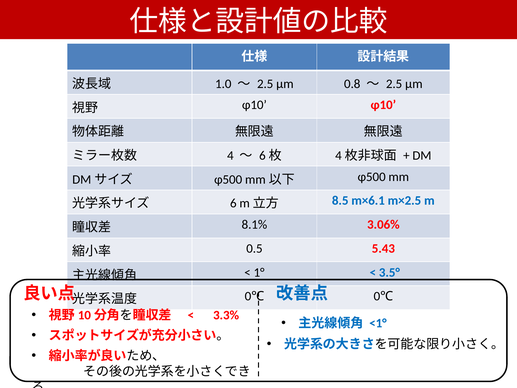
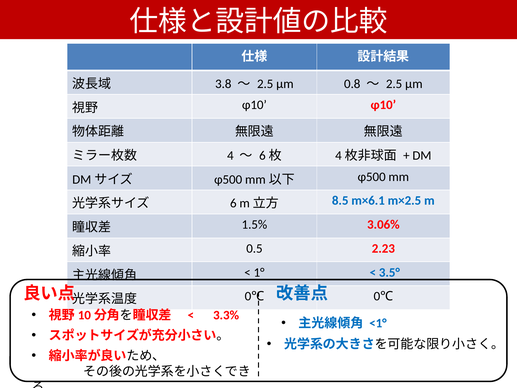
1.0: 1.0 -> 3.8
8.1%: 8.1% -> 1.5%
5.43: 5.43 -> 2.23
